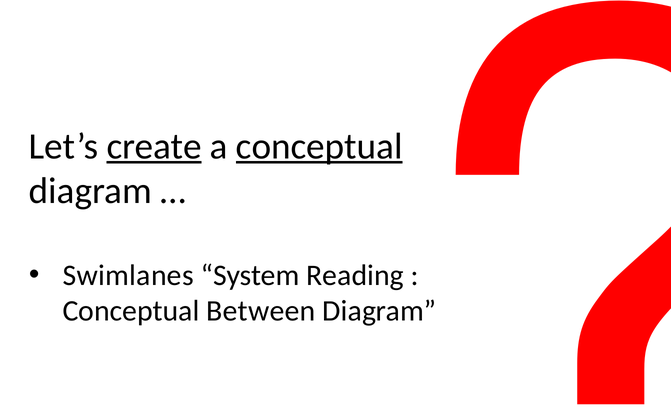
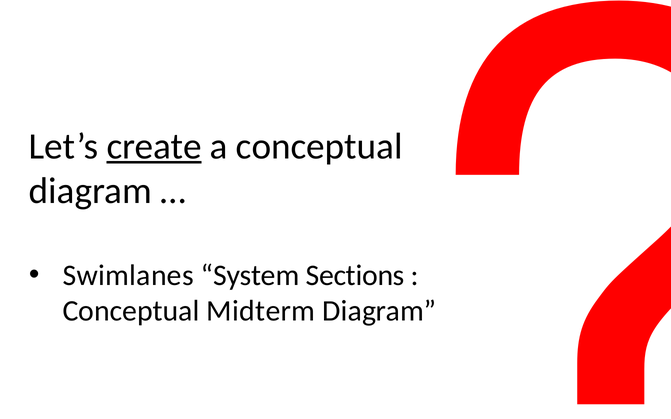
conceptual at (319, 146) underline: present -> none
Reading: Reading -> Sections
Between: Between -> Midterm
